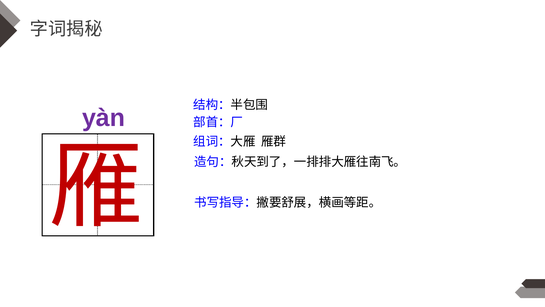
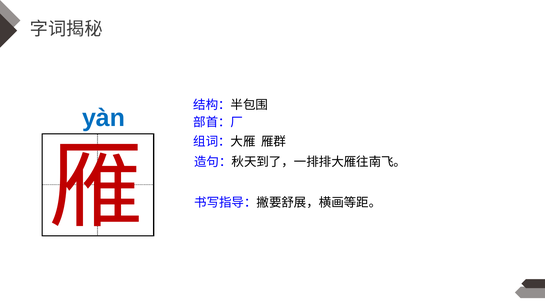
yàn colour: purple -> blue
